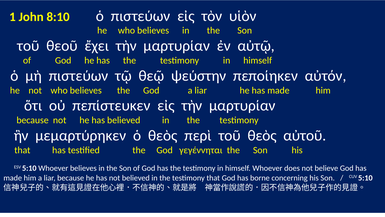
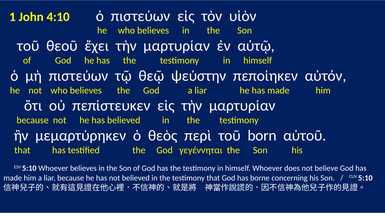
8:10: 8:10 -> 4:10
τοῦ θεὸς: θεὸς -> born
